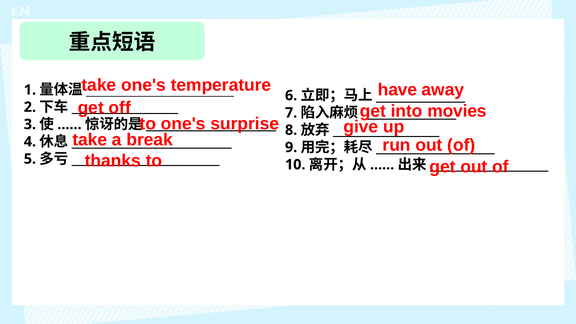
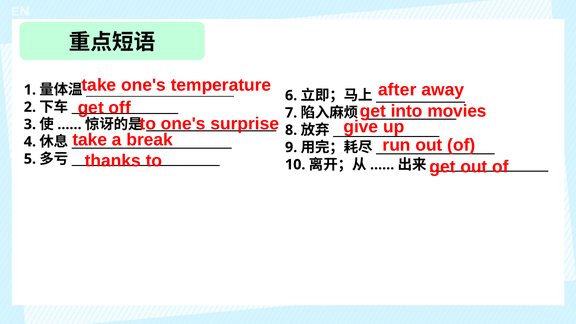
have: have -> after
